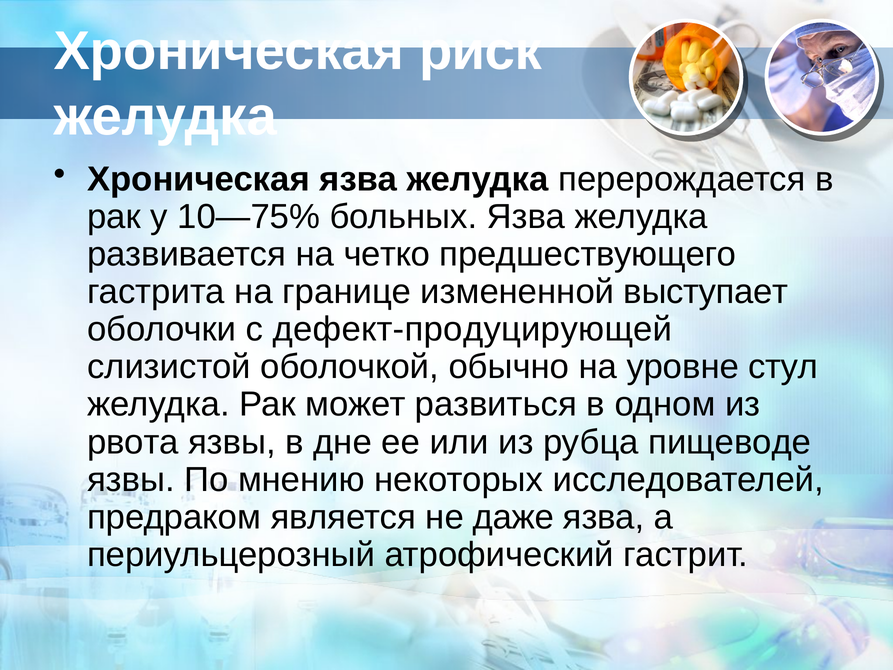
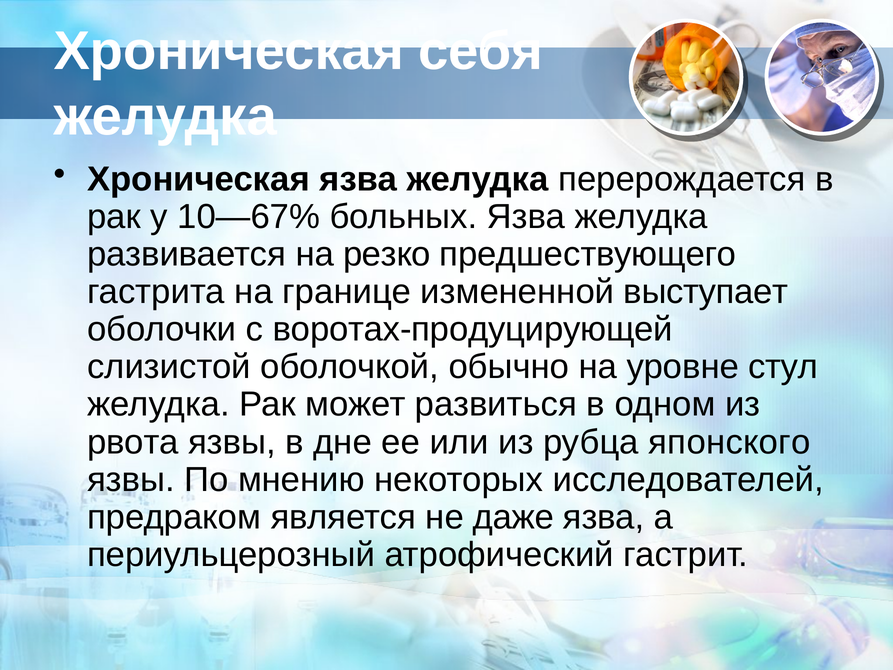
риск: риск -> себя
10—75%: 10—75% -> 10—67%
четко: четко -> резко
дефект-продуцирующей: дефект-продуцирующей -> воротах-продуцирующей
пищеводе: пищеводе -> японского
